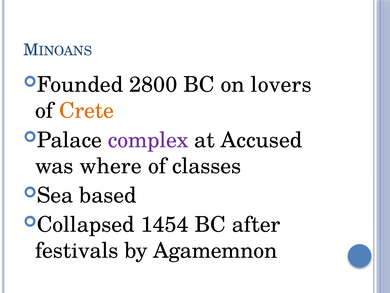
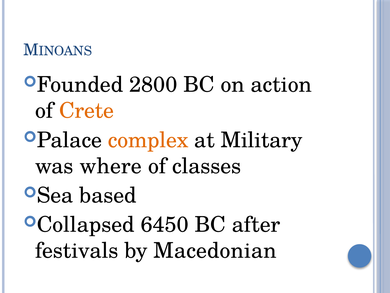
lovers: lovers -> action
complex colour: purple -> orange
Accused: Accused -> Military
1454: 1454 -> 6450
Agamemnon: Agamemnon -> Macedonian
